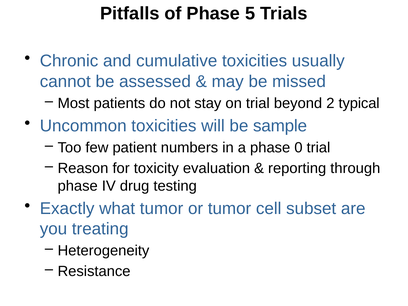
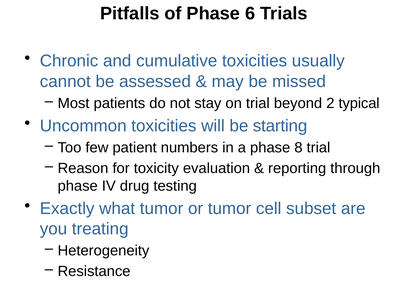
5: 5 -> 6
sample: sample -> starting
0: 0 -> 8
